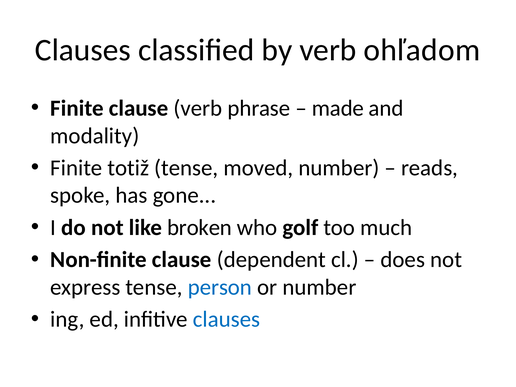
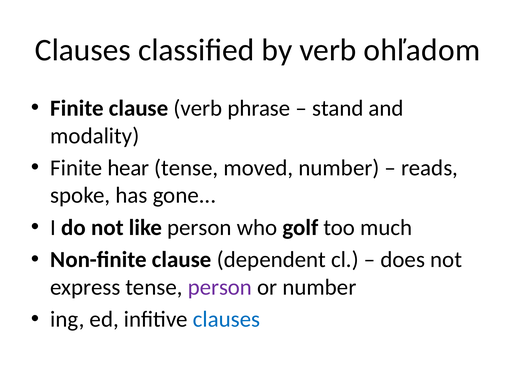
made: made -> stand
totiž: totiž -> hear
like broken: broken -> person
person at (220, 287) colour: blue -> purple
